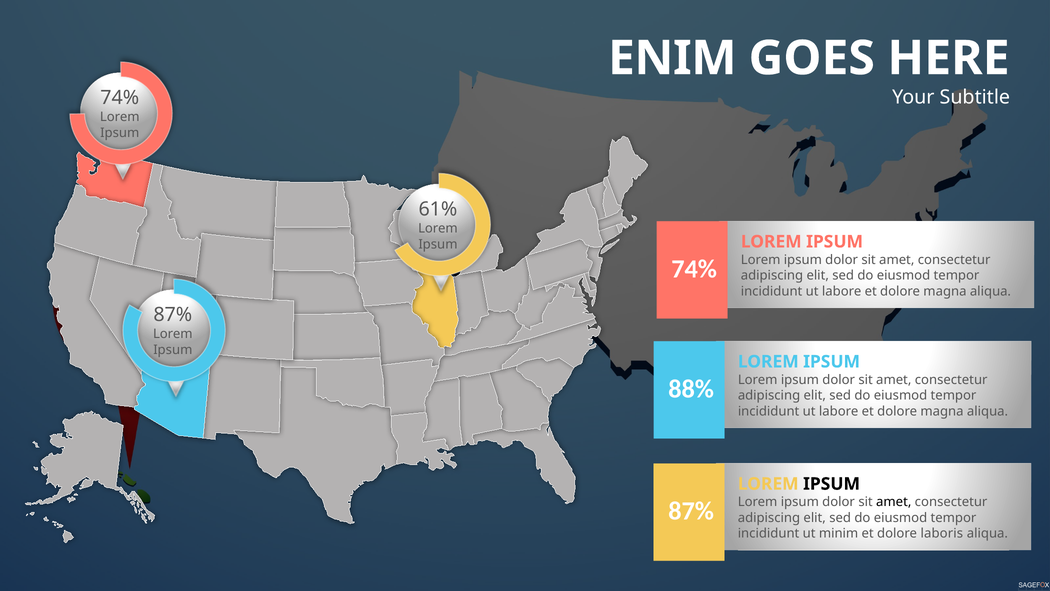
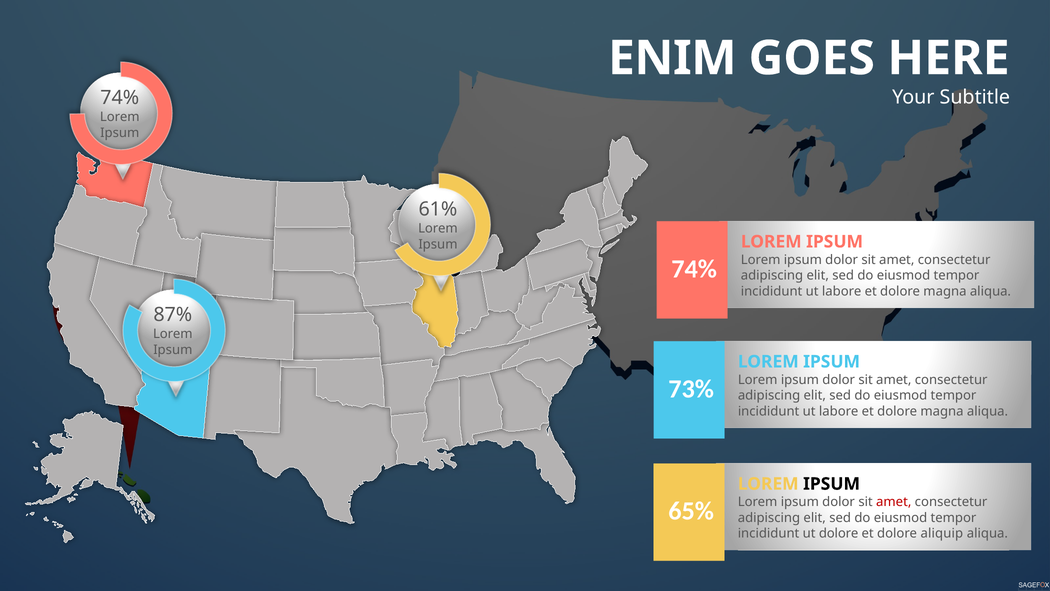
88%: 88% -> 73%
amet at (894, 502) colour: black -> red
87% at (691, 511): 87% -> 65%
ut minim: minim -> dolore
laboris: laboris -> aliquip
